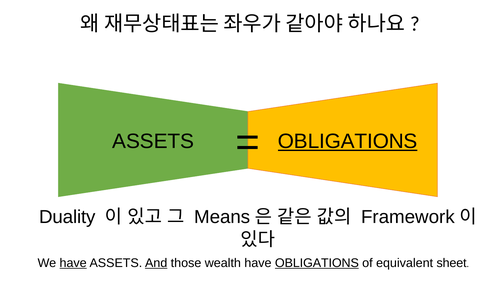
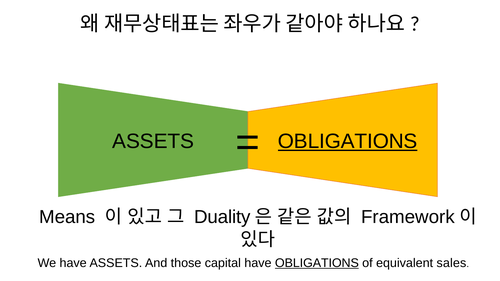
Duality: Duality -> Means
Means: Means -> Duality
have at (73, 263) underline: present -> none
And underline: present -> none
wealth: wealth -> capital
sheet: sheet -> sales
